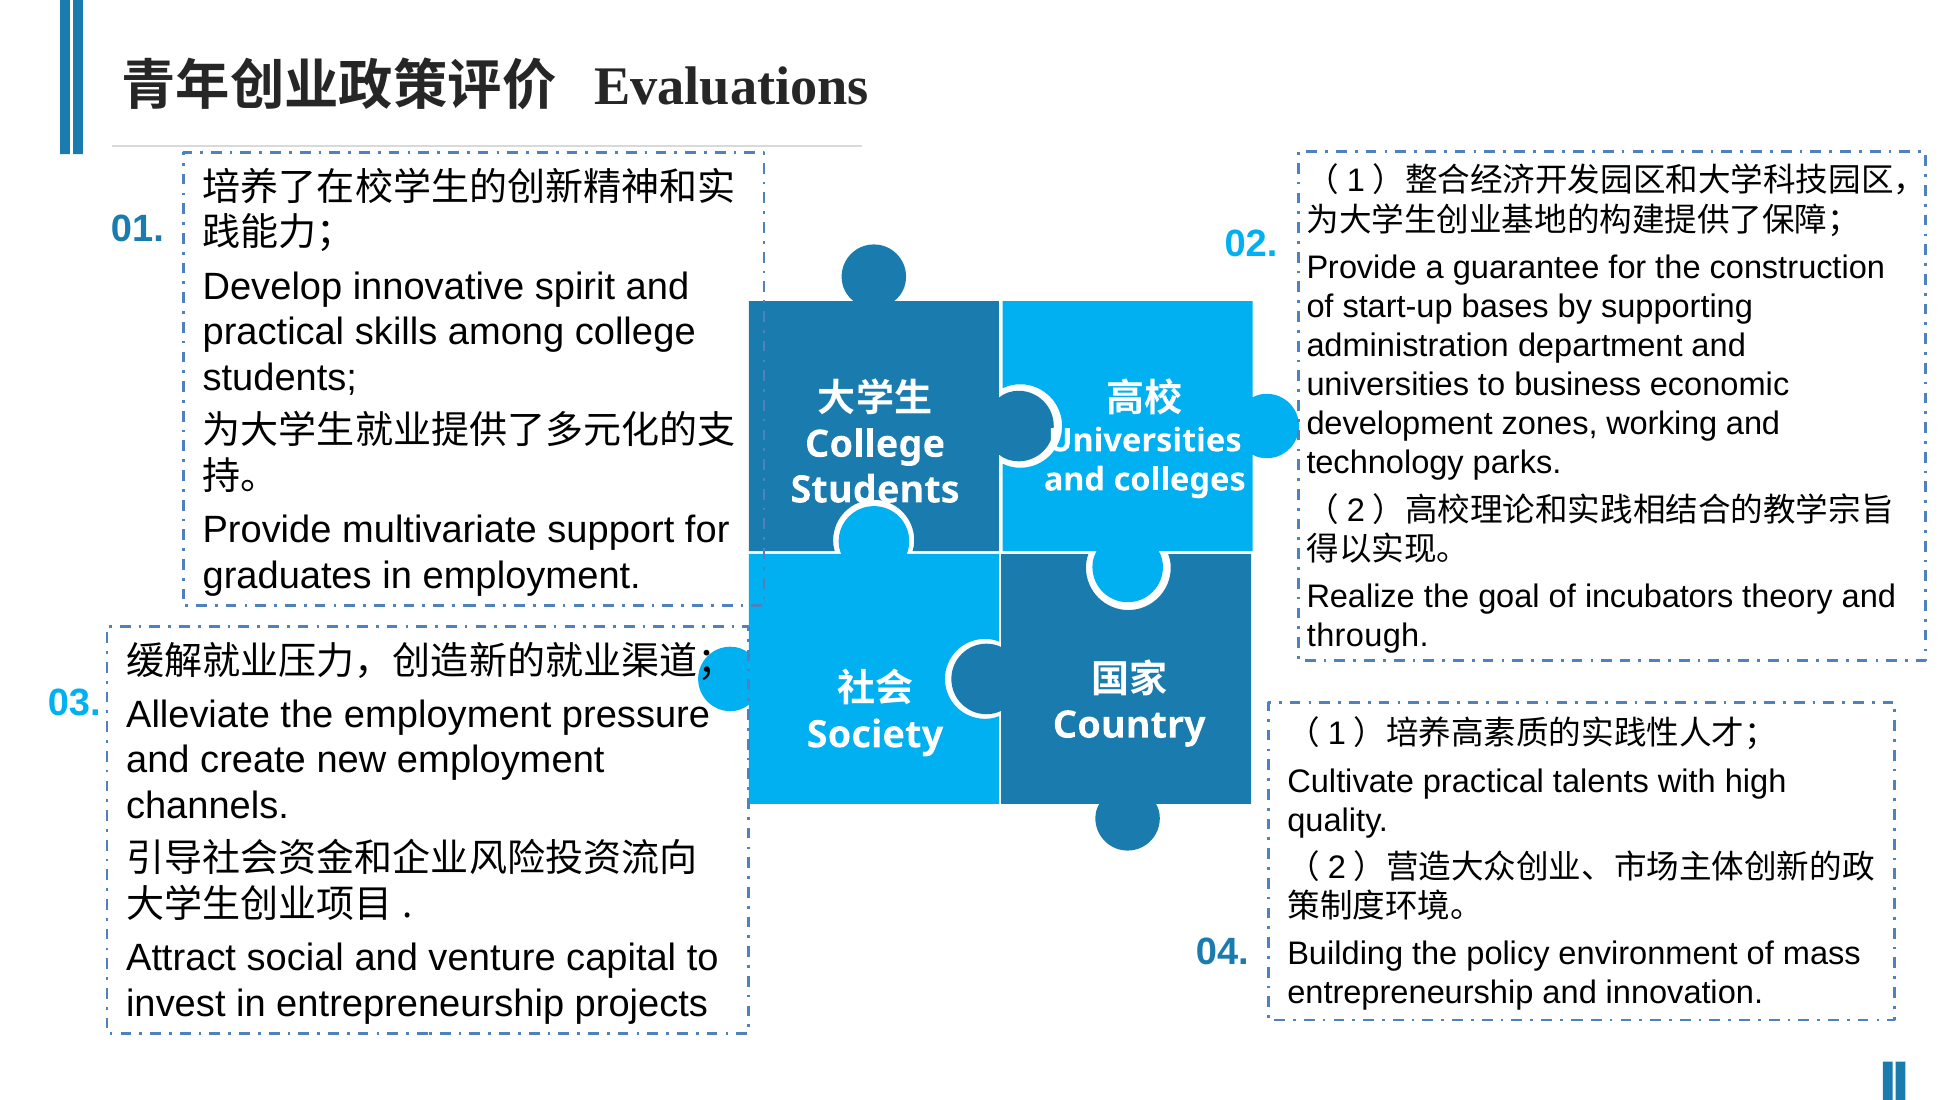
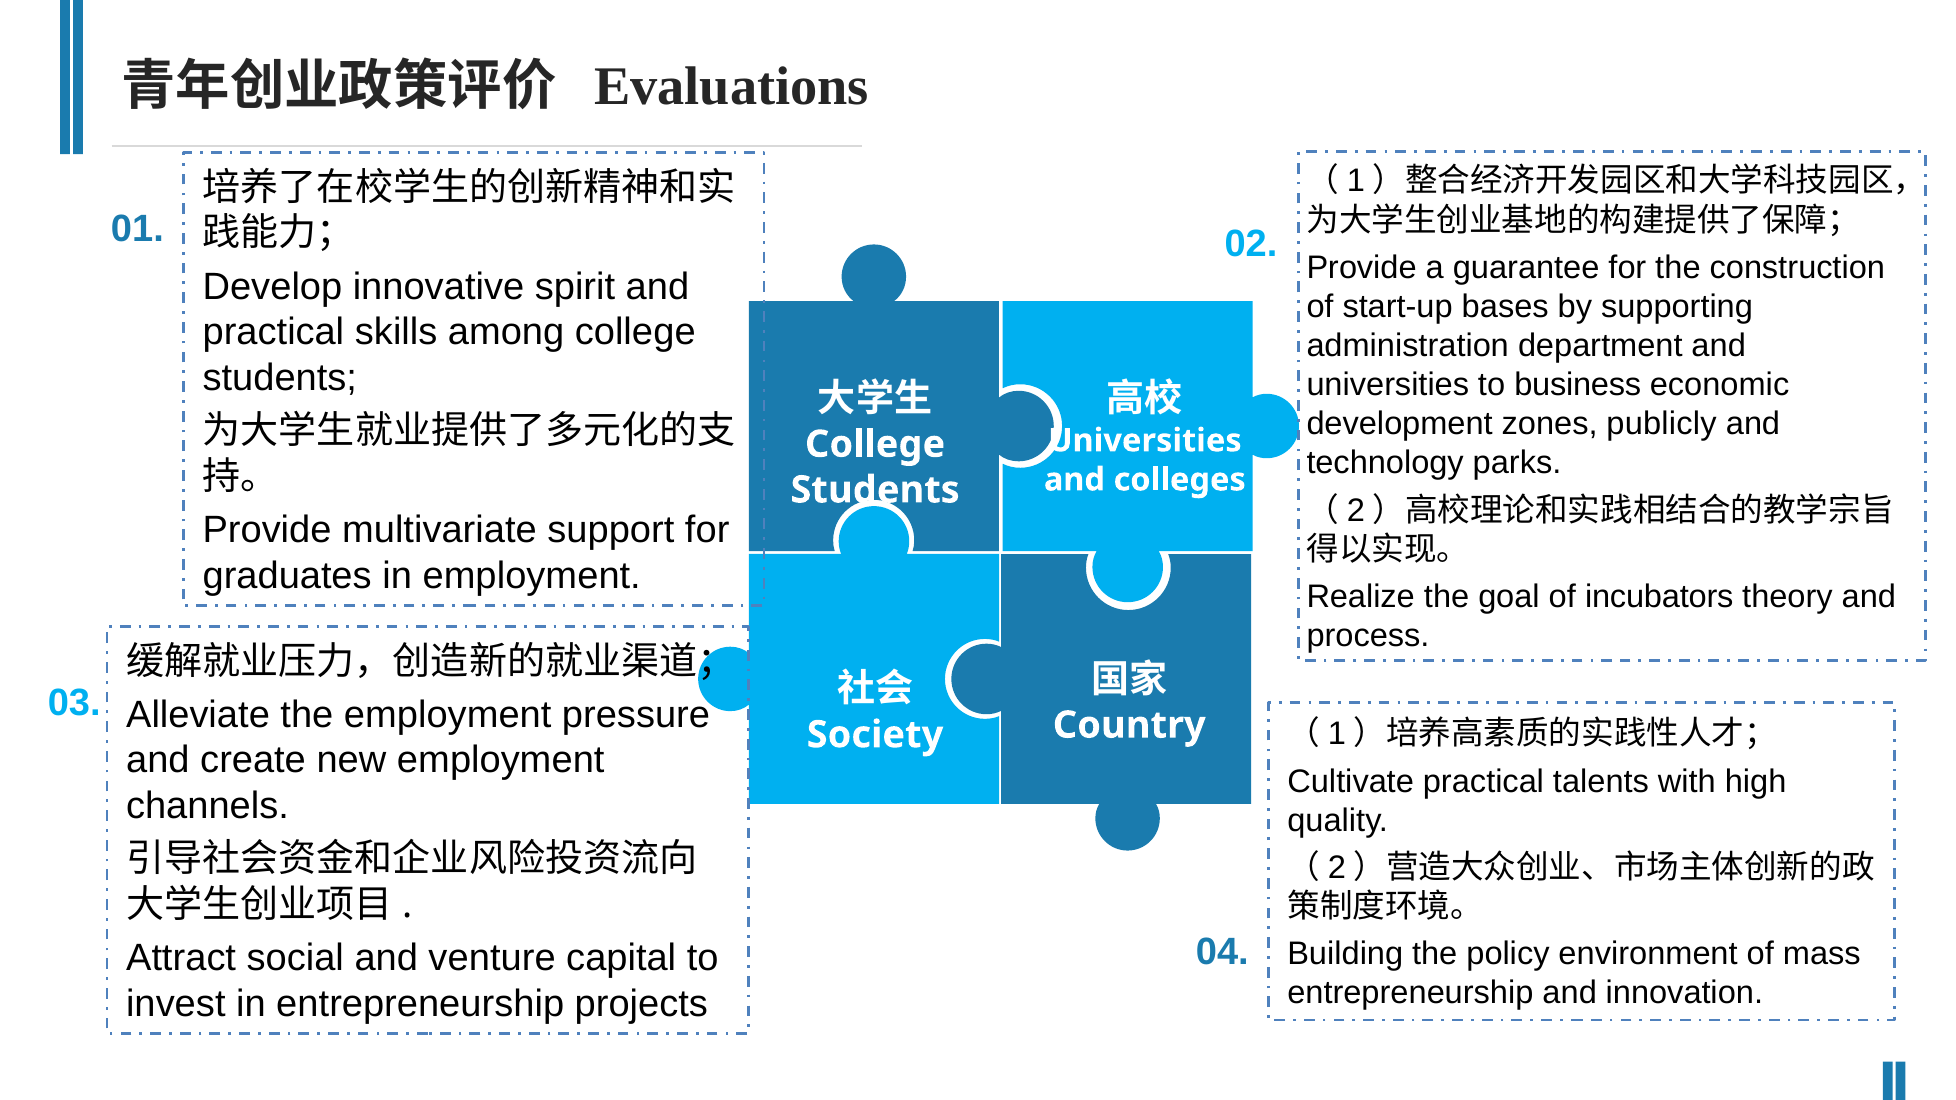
working: working -> publicly
through: through -> process
